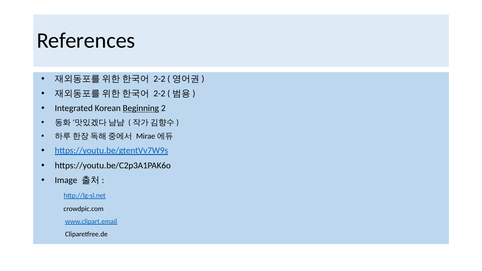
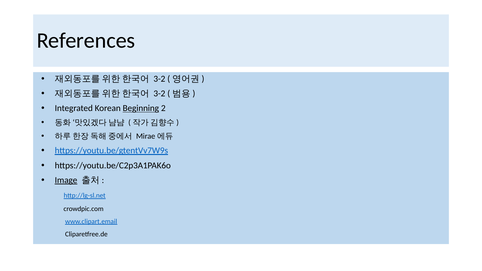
2-2 at (159, 79): 2-2 -> 3-2
2-2 at (159, 94): 2-2 -> 3-2
Image underline: none -> present
